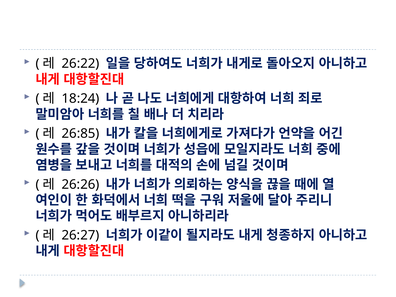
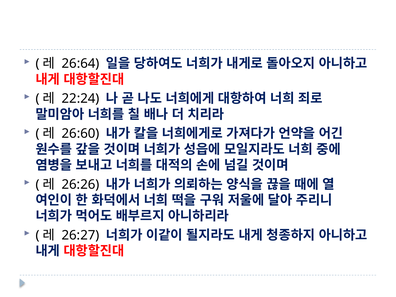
26:22: 26:22 -> 26:64
18:24: 18:24 -> 22:24
26:85: 26:85 -> 26:60
